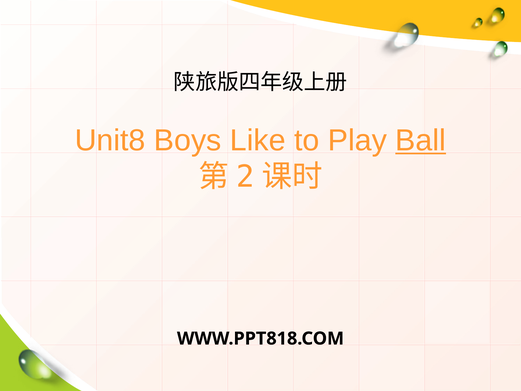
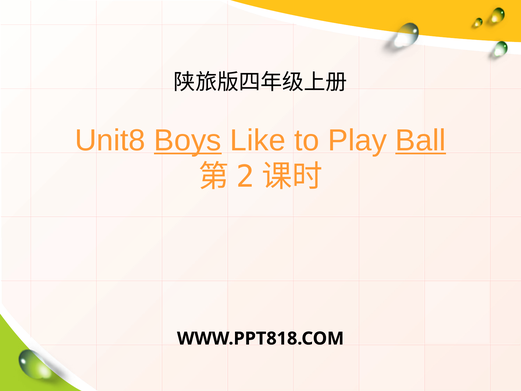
Boys underline: none -> present
